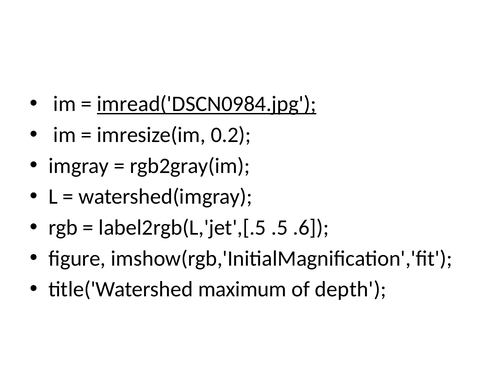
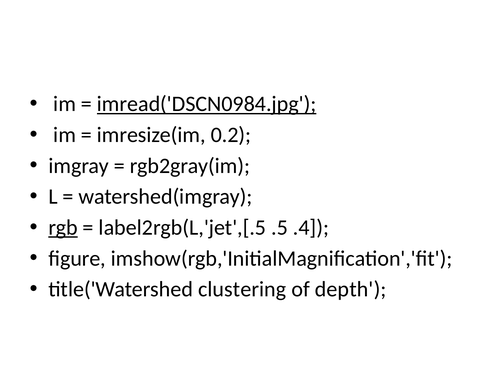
rgb underline: none -> present
.6: .6 -> .4
maximum: maximum -> clustering
